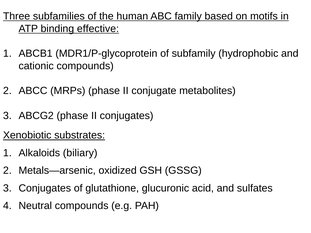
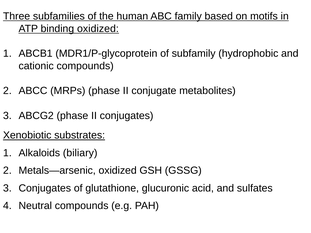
binding effective: effective -> oxidized
